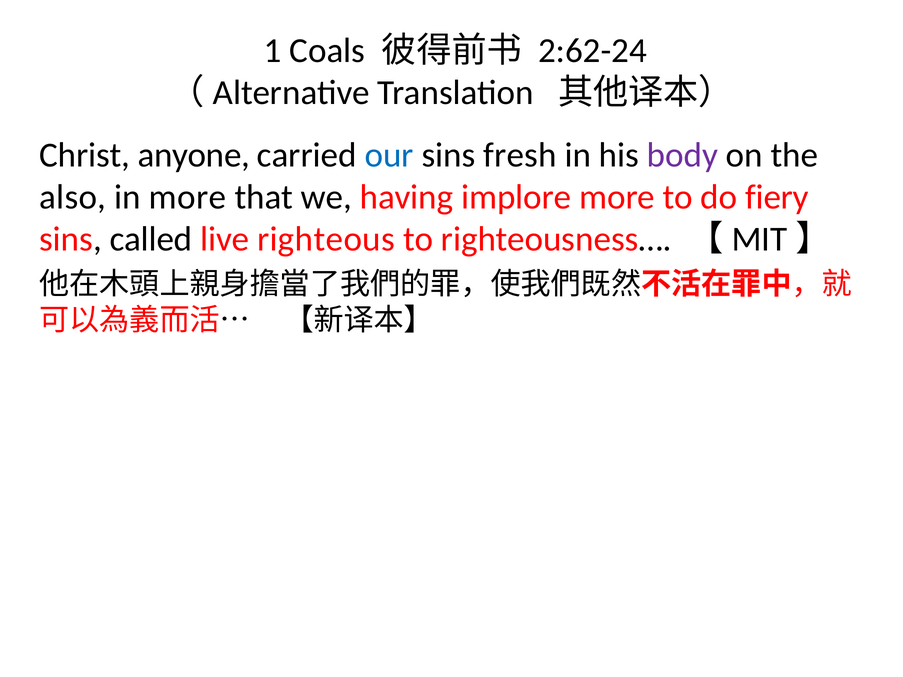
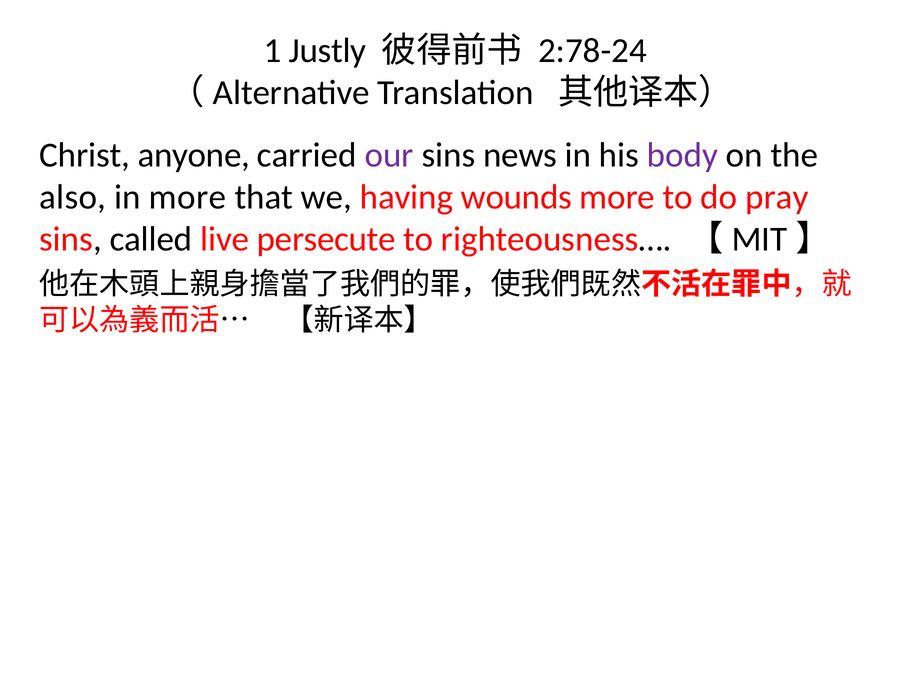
Coals: Coals -> Justly
2:62-24: 2:62-24 -> 2:78-24
our colour: blue -> purple
fresh: fresh -> news
implore: implore -> wounds
fiery: fiery -> pray
righteous: righteous -> persecute
